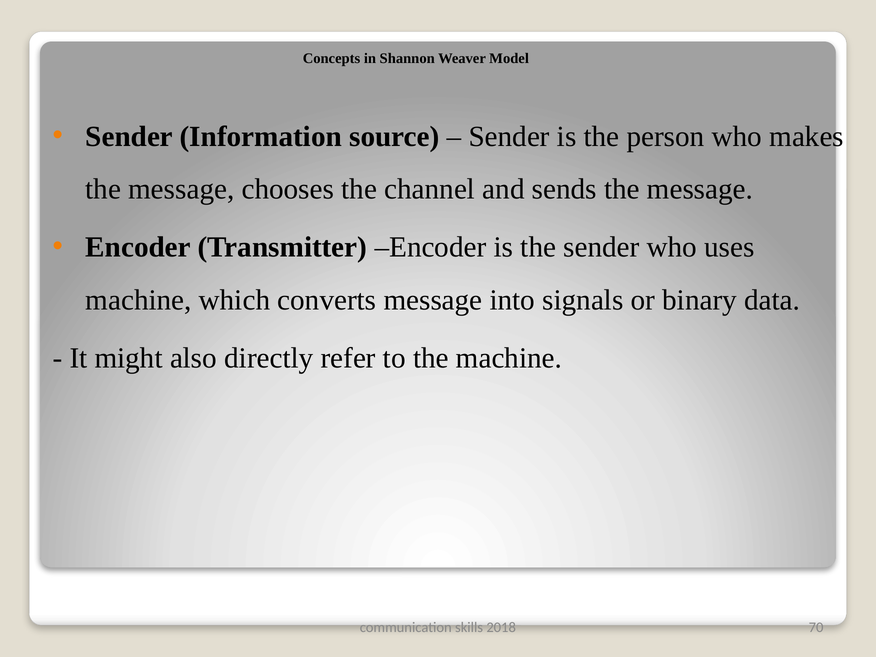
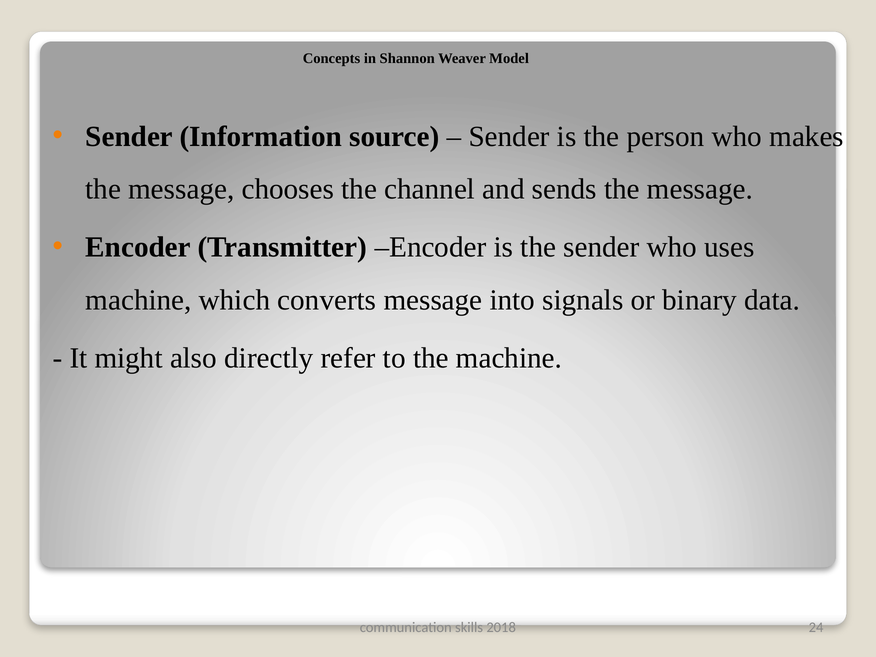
70: 70 -> 24
